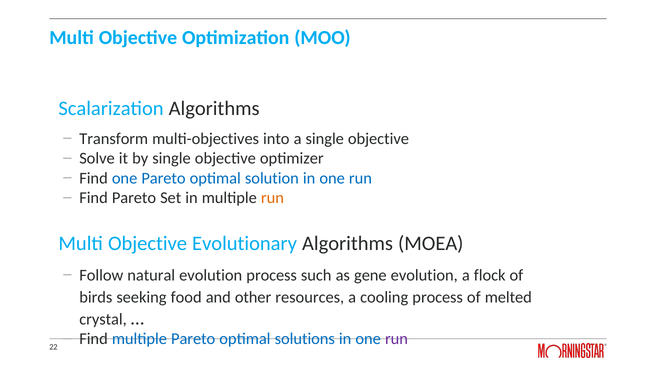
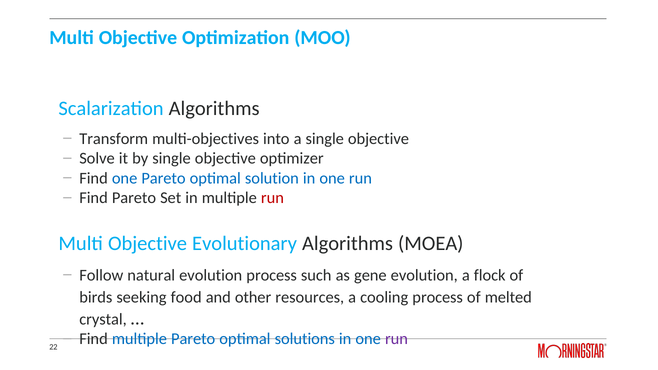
run at (272, 198) colour: orange -> red
